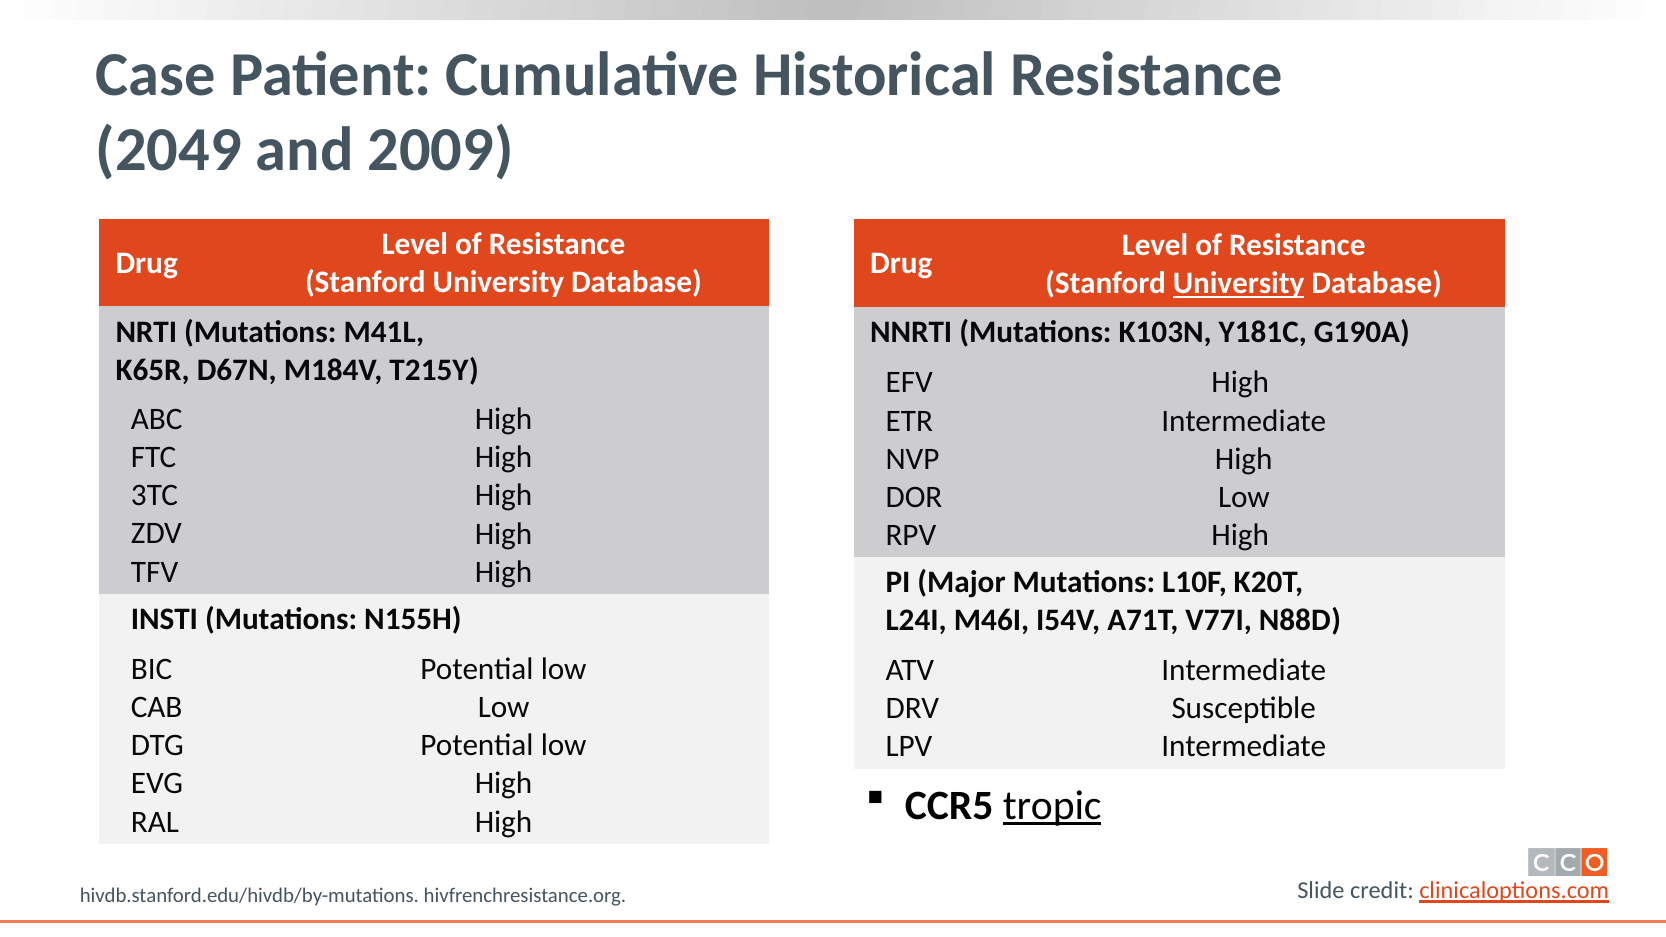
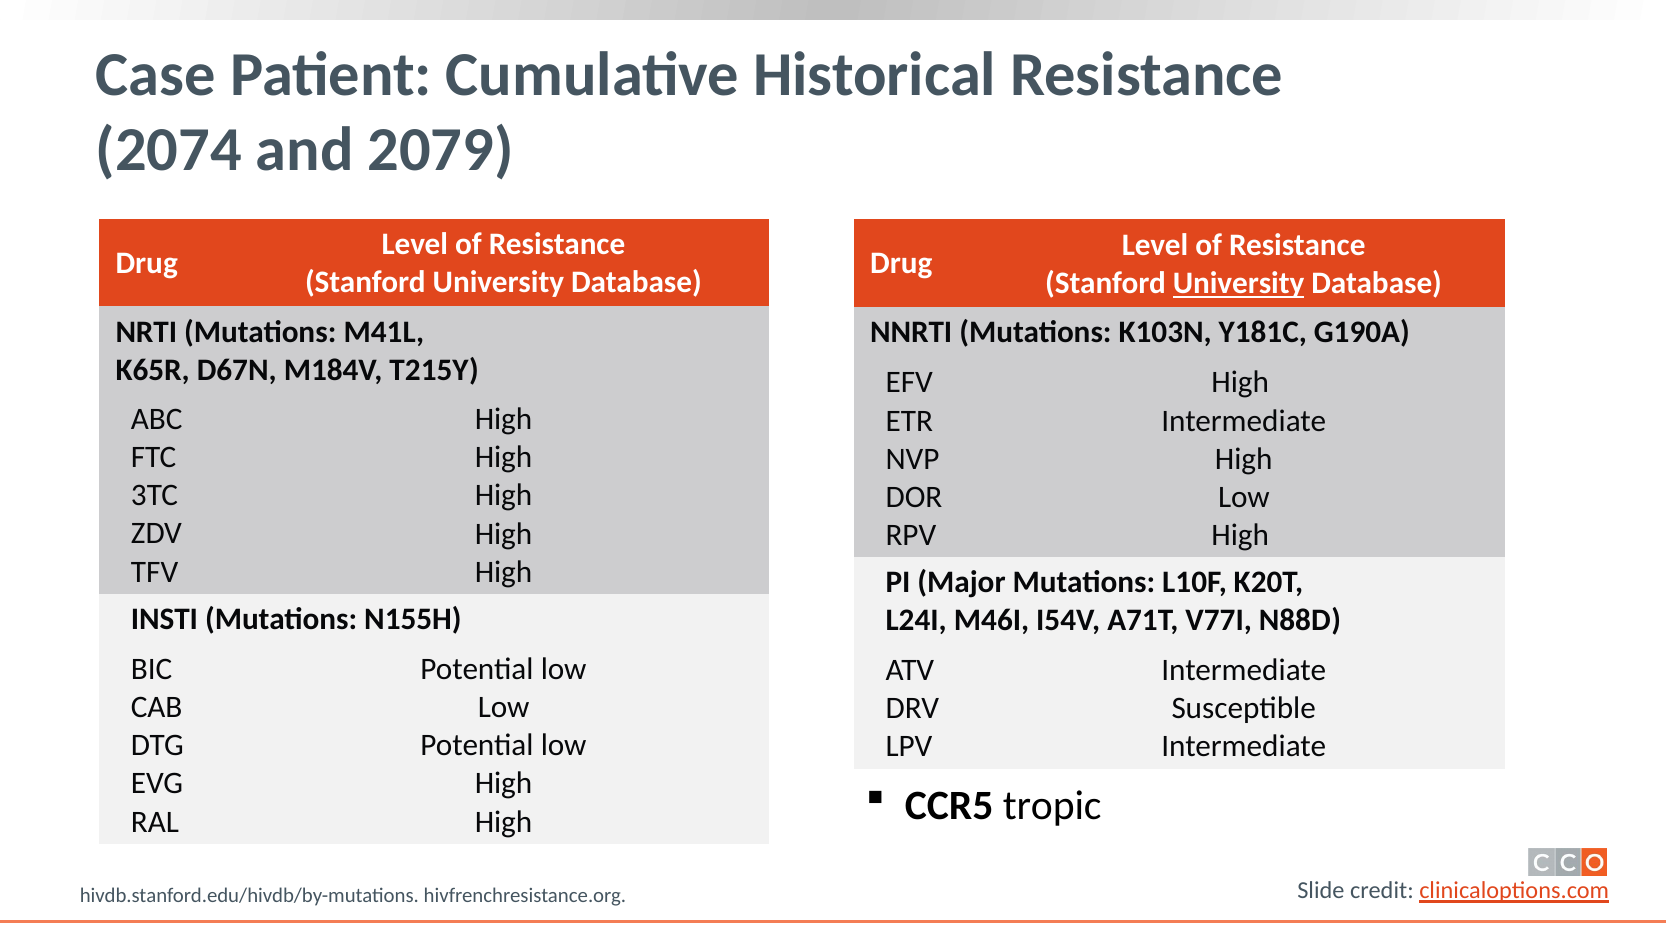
2049: 2049 -> 2074
2009: 2009 -> 2079
tropic underline: present -> none
